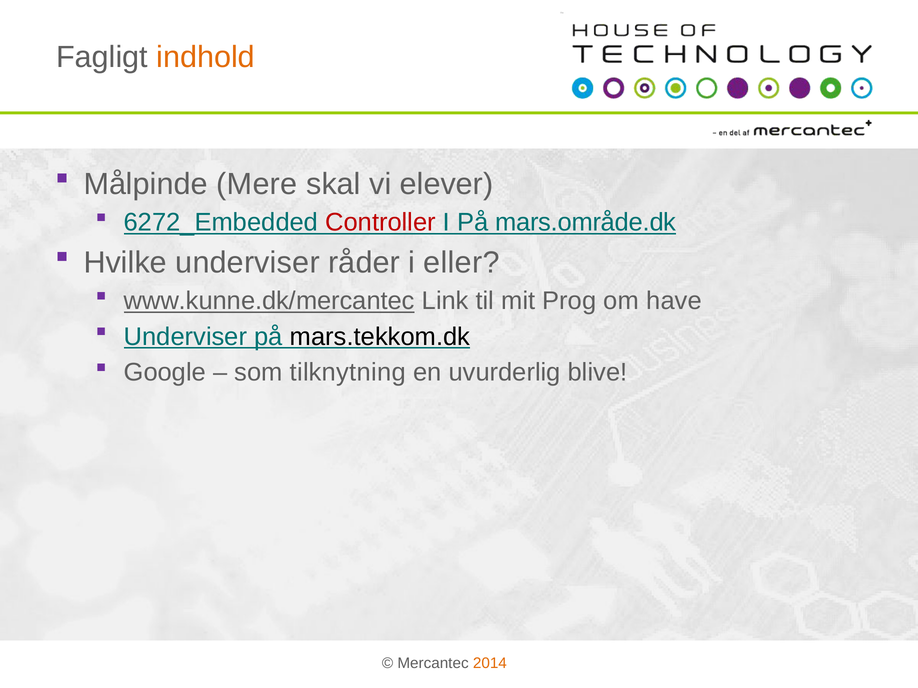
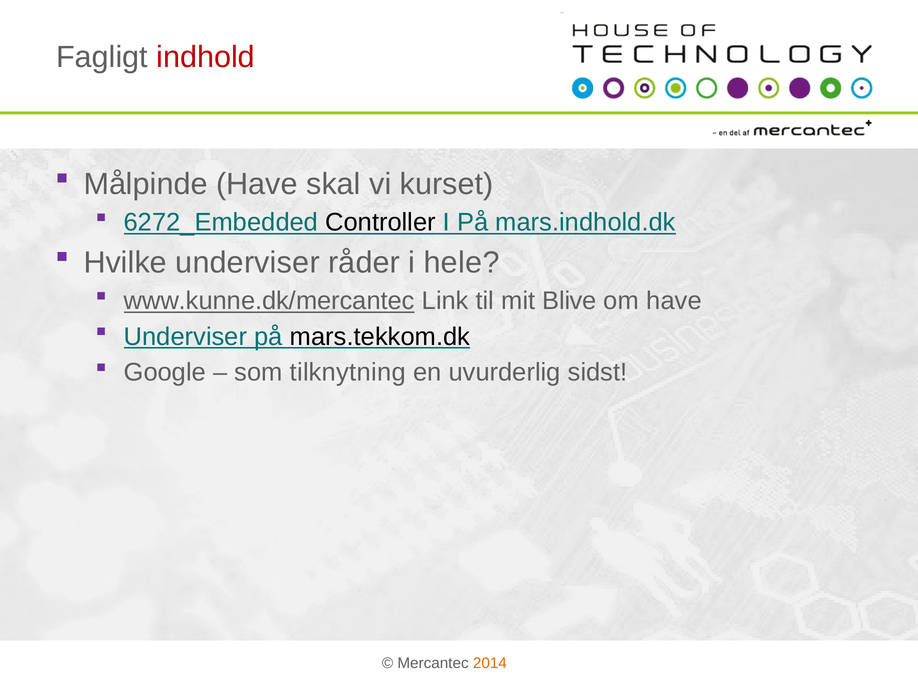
indhold colour: orange -> red
Målpinde Mere: Mere -> Have
elever: elever -> kurset
Controller colour: red -> black
mars.område.dk: mars.område.dk -> mars.indhold.dk
eller: eller -> hele
Prog: Prog -> Blive
blive: blive -> sidst
